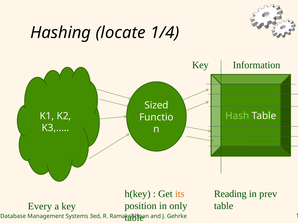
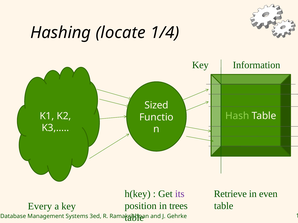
its colour: orange -> purple
Reading: Reading -> Retrieve
prev: prev -> even
only: only -> trees
